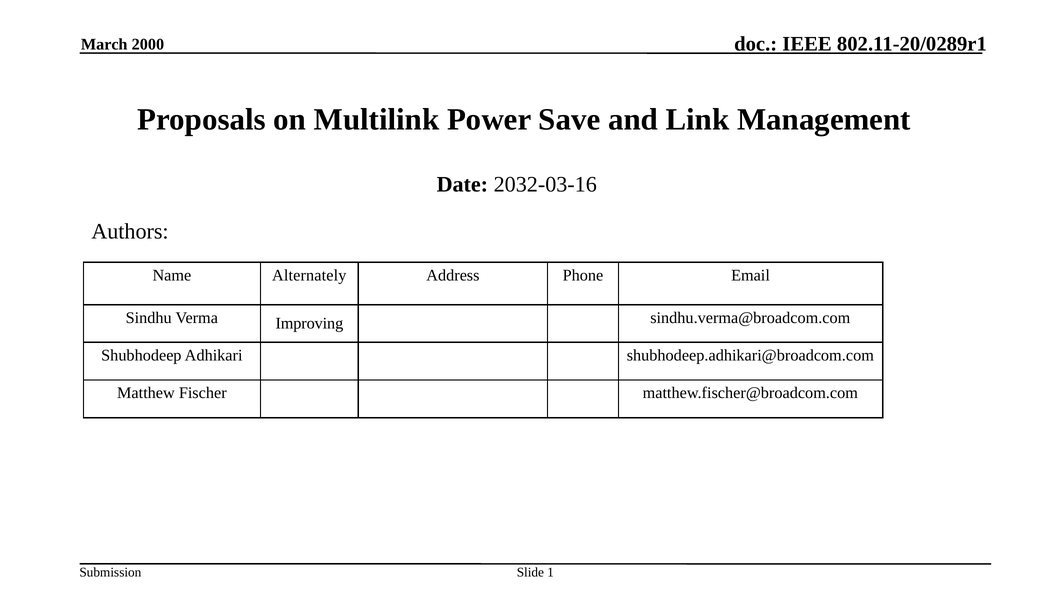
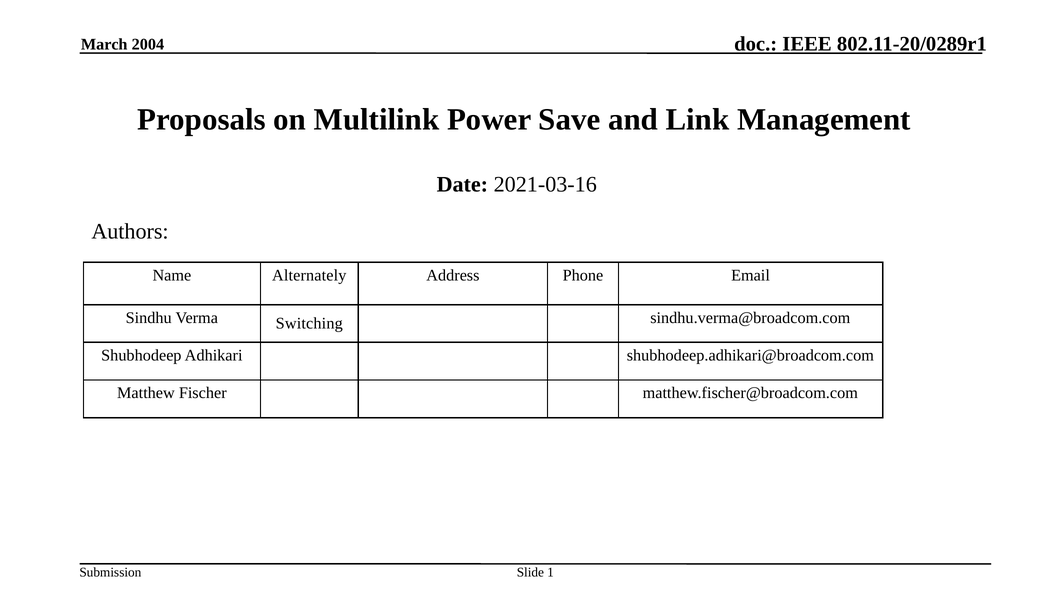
2000: 2000 -> 2004
2032-03-16: 2032-03-16 -> 2021-03-16
Improving: Improving -> Switching
